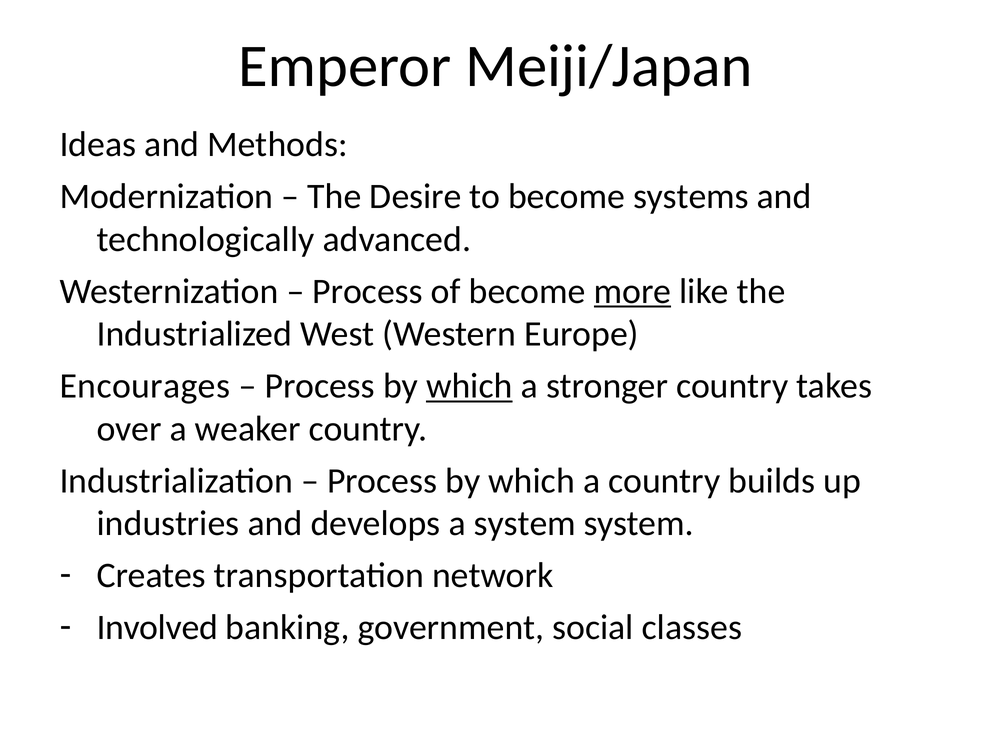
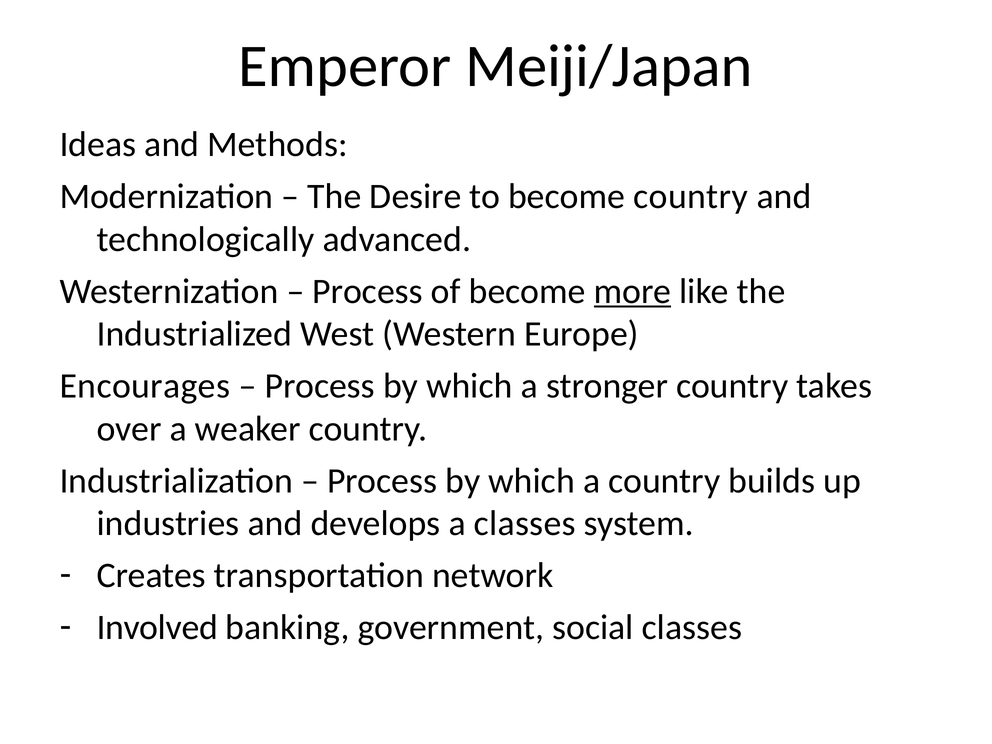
become systems: systems -> country
which at (469, 386) underline: present -> none
a system: system -> classes
